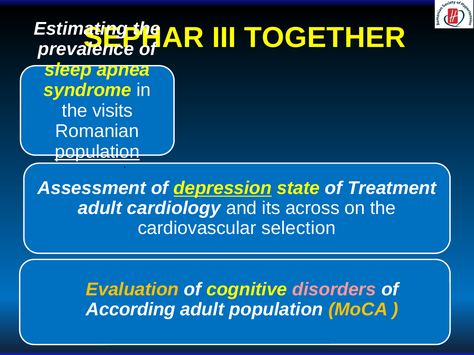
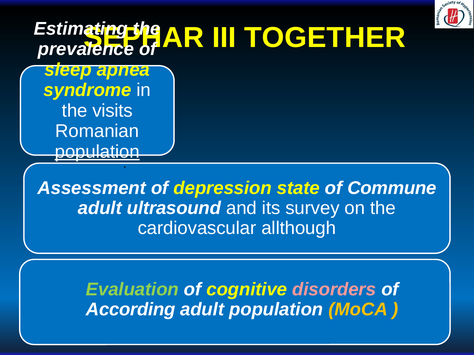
depression underline: present -> none
Treatment: Treatment -> Commune
cardiology: cardiology -> ultrasound
across: across -> survey
selection: selection -> allthough
Evaluation colour: yellow -> light green
